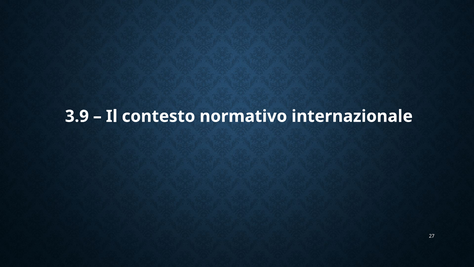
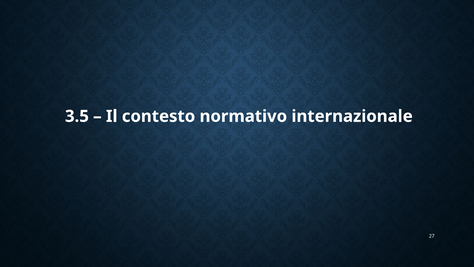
3.9: 3.9 -> 3.5
